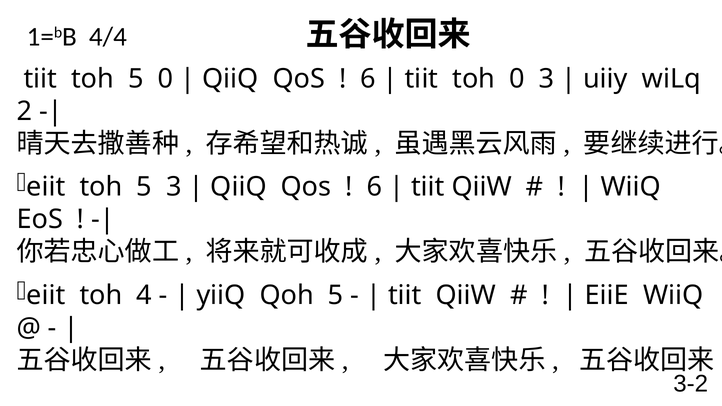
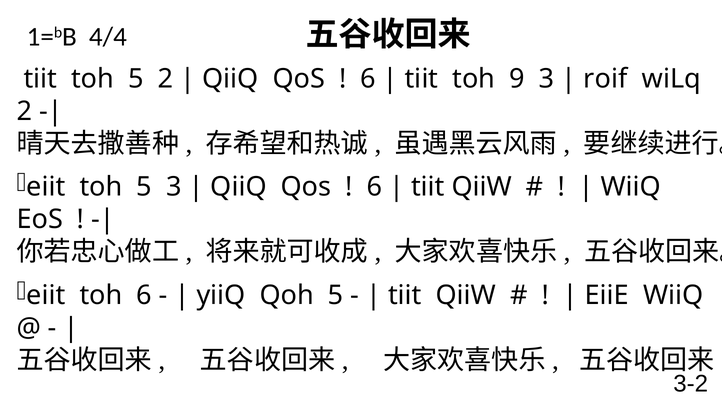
5 0: 0 -> 2
toh 0: 0 -> 9
uiiy: uiiy -> roif
toh 4: 4 -> 6
